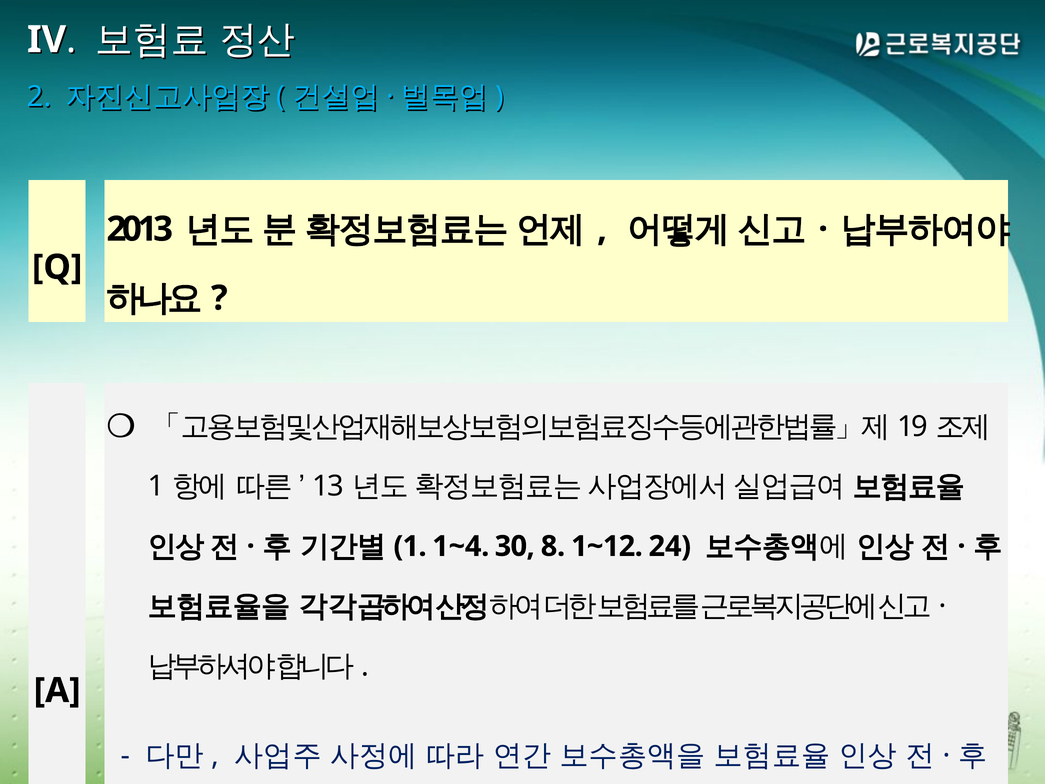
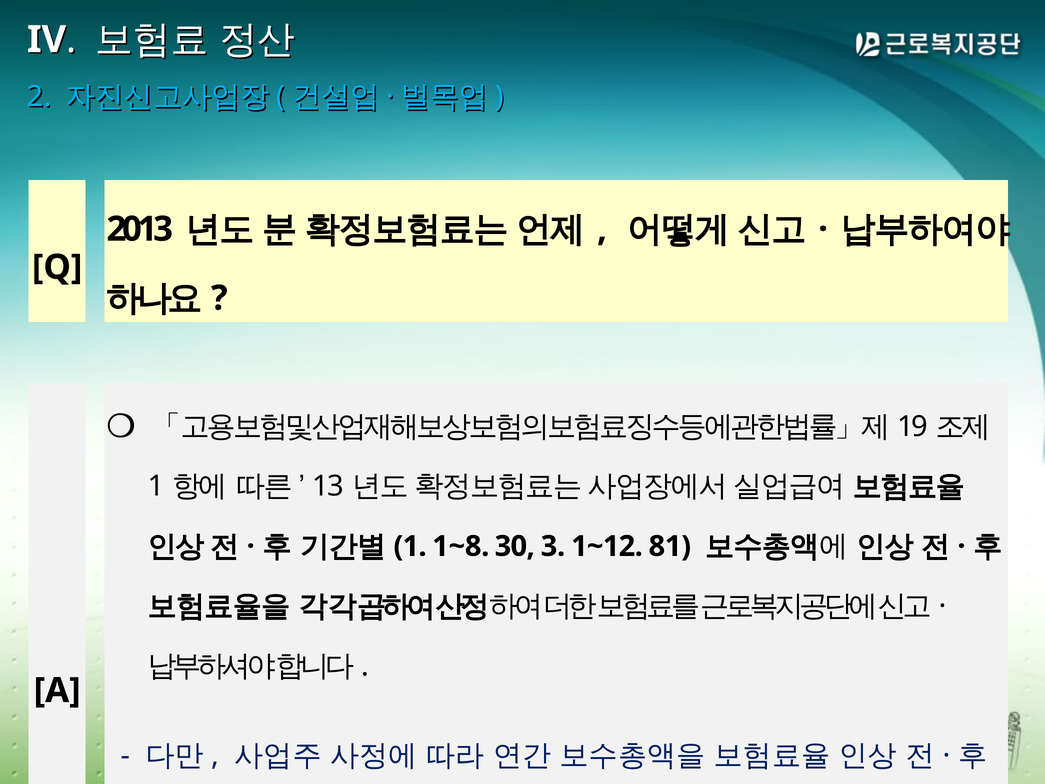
1~4: 1~4 -> 1~8
8: 8 -> 3
24: 24 -> 81
